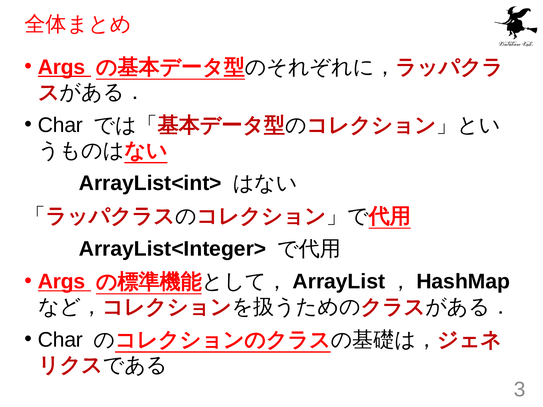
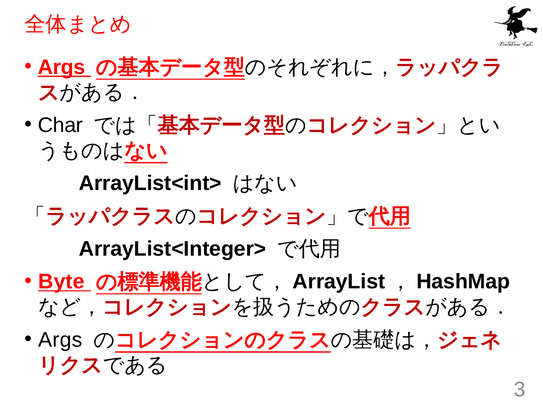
Args at (62, 282): Args -> Byte
Char at (60, 340): Char -> Args
